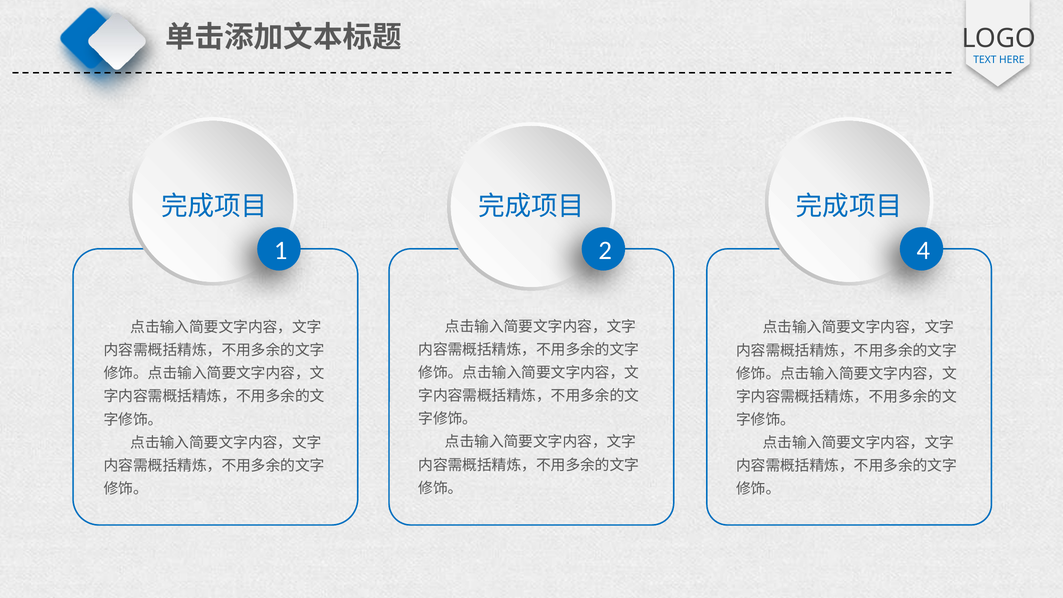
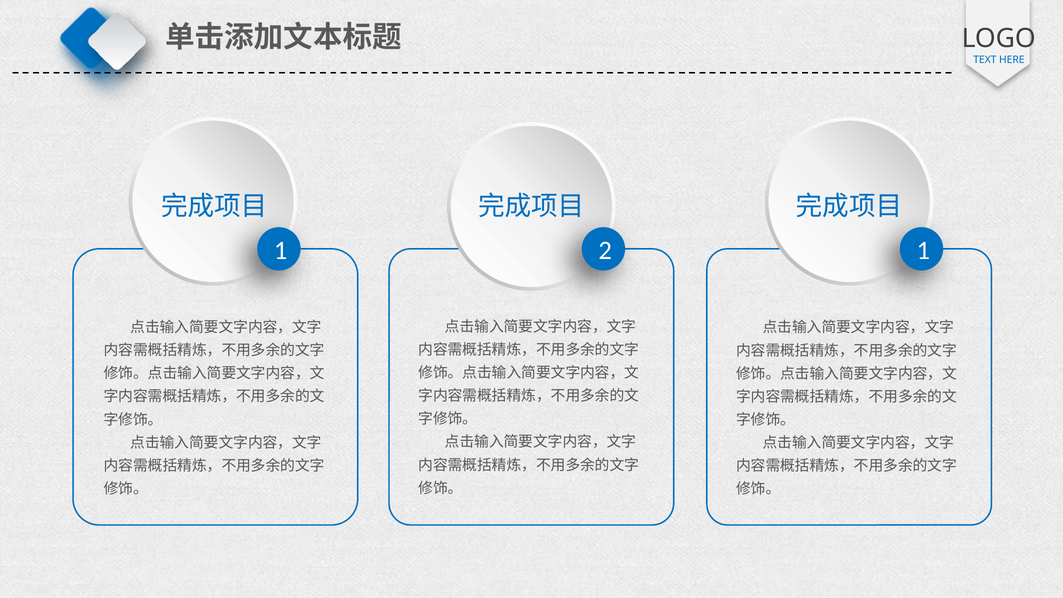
2 4: 4 -> 1
